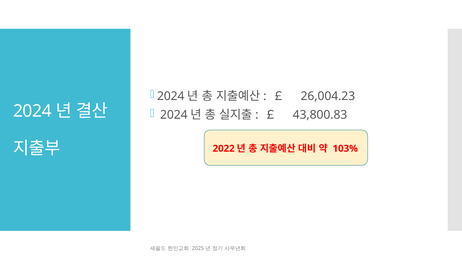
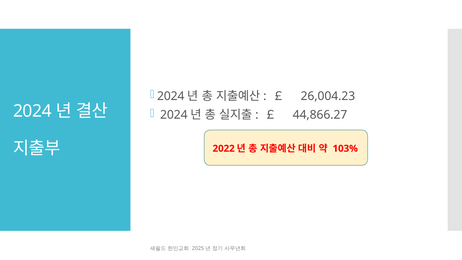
43,800.83: 43,800.83 -> 44,866.27
